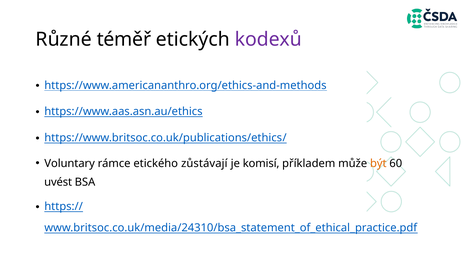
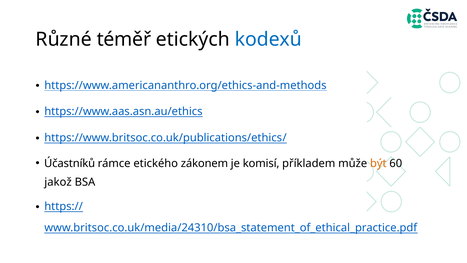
kodexů colour: purple -> blue
Voluntary: Voluntary -> Účastníků
zůstávají: zůstávají -> zákonem
uvést: uvést -> jakož
